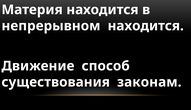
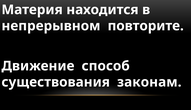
непрерывном находится: находится -> повторите
